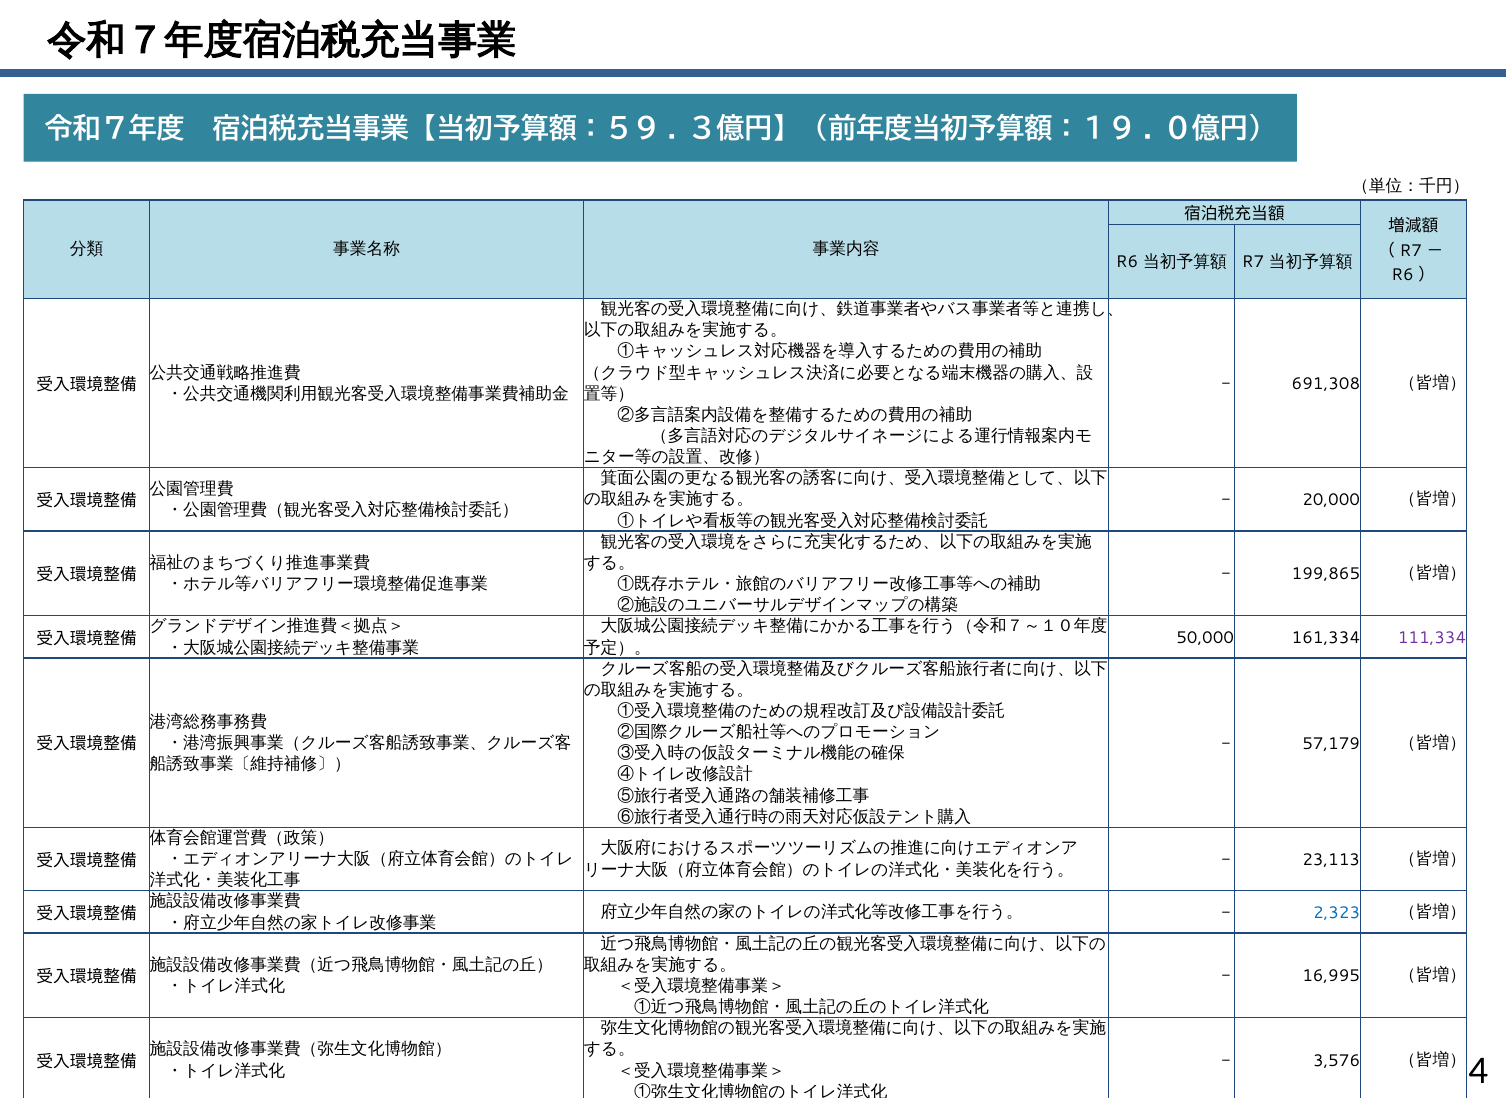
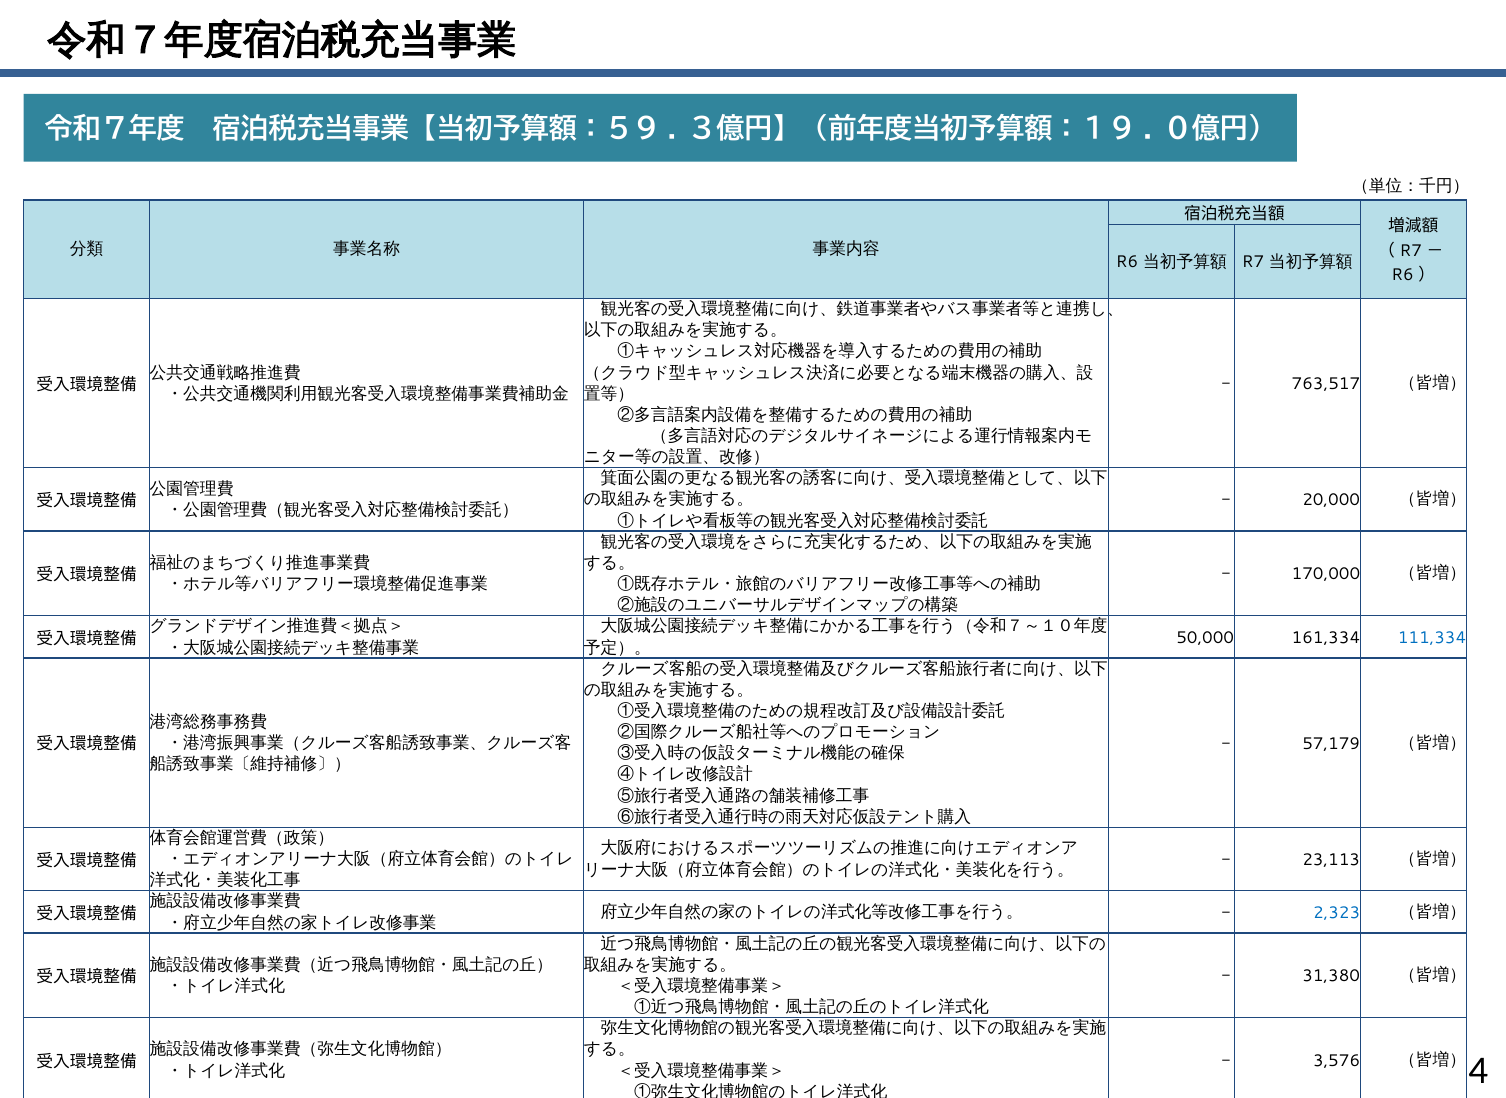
691,308: 691,308 -> 763,517
199,865: 199,865 -> 170,000
111,334 colour: purple -> blue
16,995: 16,995 -> 31,380
